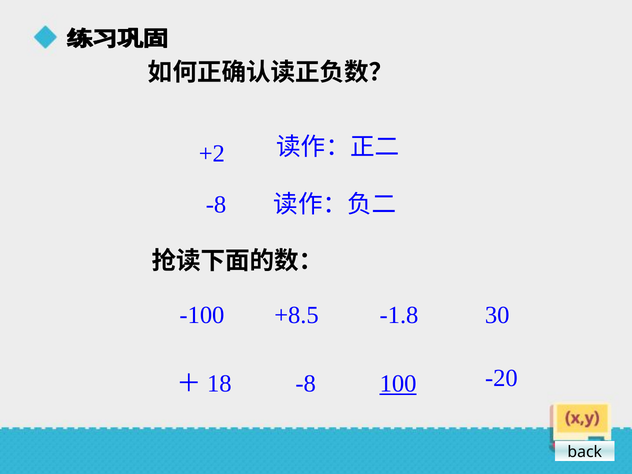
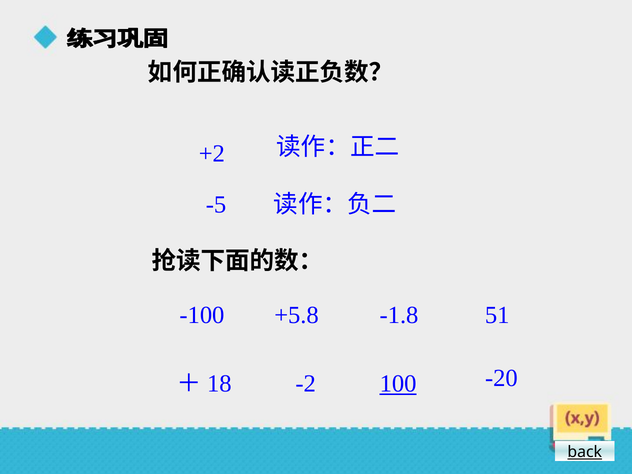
-8 at (216, 205): -8 -> -5
+8.5: +8.5 -> +5.8
30: 30 -> 51
-8 at (306, 384): -8 -> -2
back underline: none -> present
